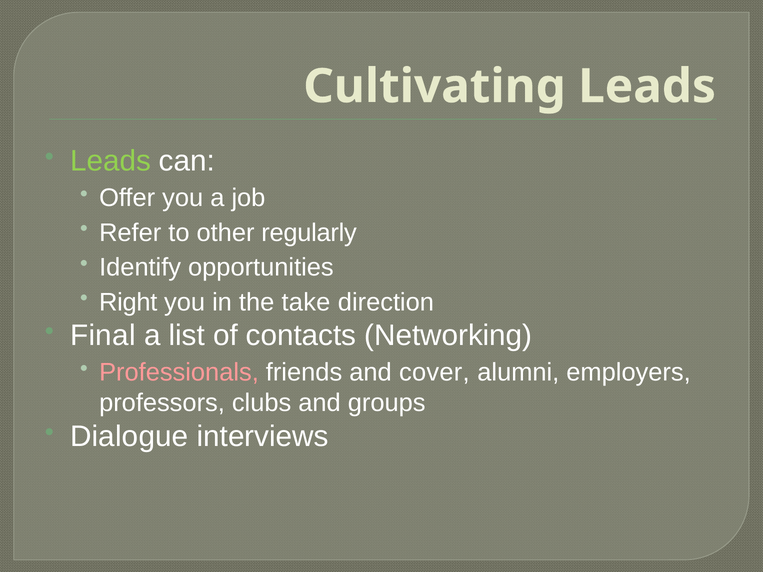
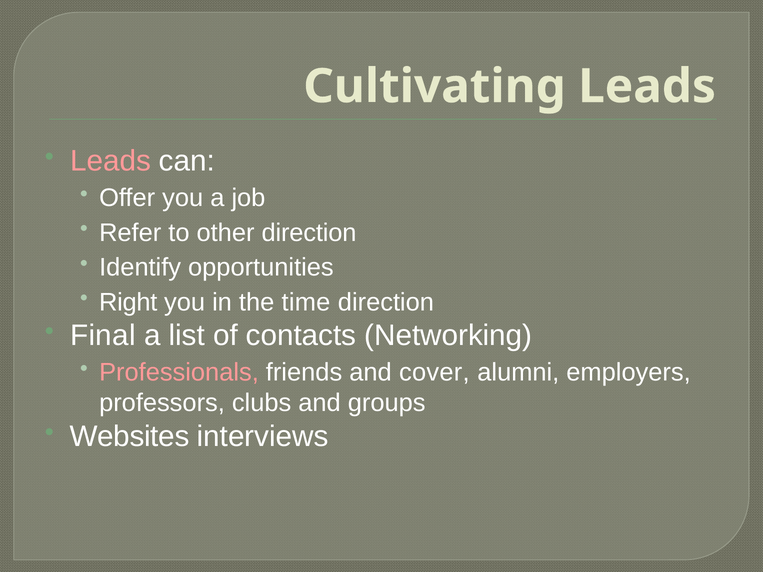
Leads at (111, 161) colour: light green -> pink
other regularly: regularly -> direction
take: take -> time
Dialogue: Dialogue -> Websites
